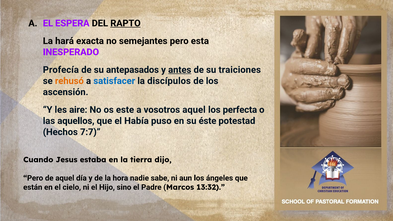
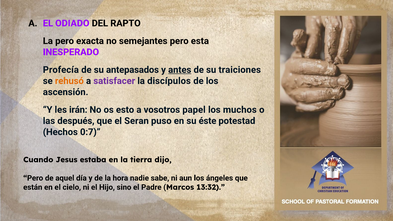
ESPERA: ESPERA -> ODIADO
RAPTO underline: present -> none
La hará: hará -> pero
satisfacer colour: blue -> purple
aire: aire -> irán
este: este -> esto
vosotros aquel: aquel -> papel
perfecta: perfecta -> muchos
aquellos: aquellos -> después
Había: Había -> Seran
7:7: 7:7 -> 0:7
